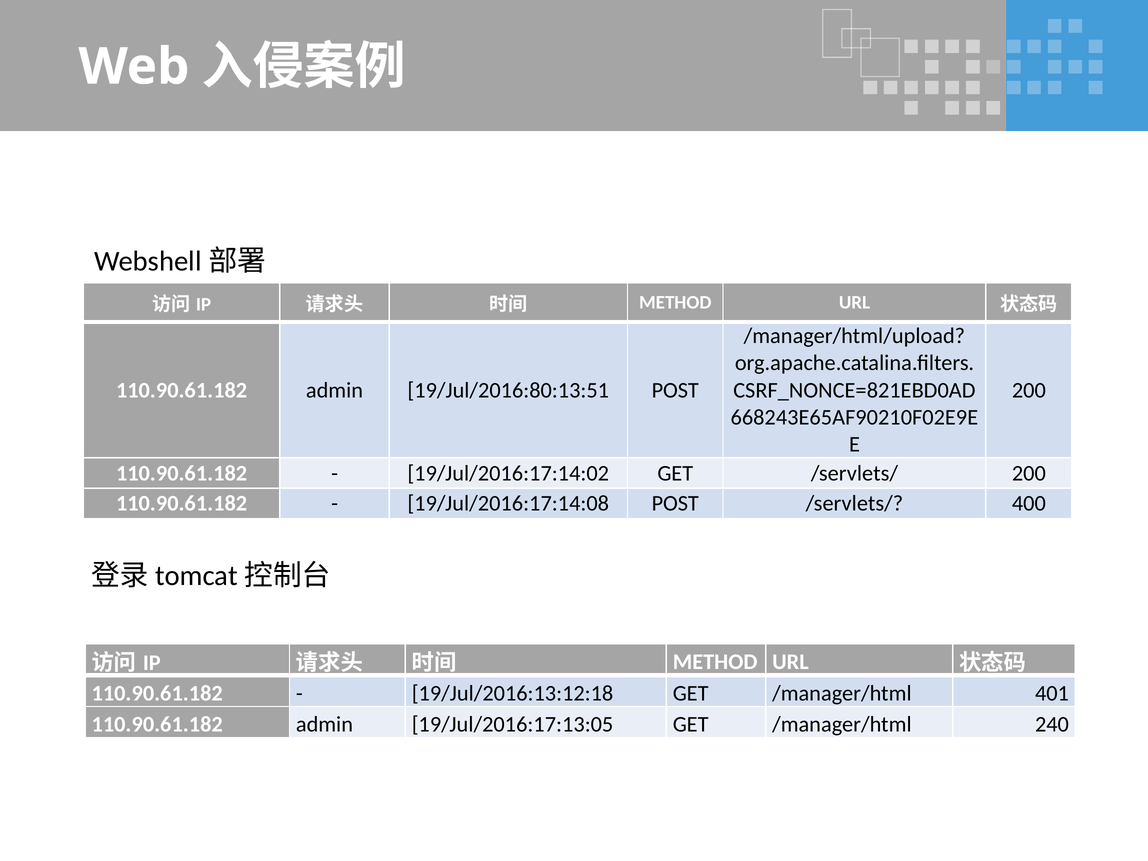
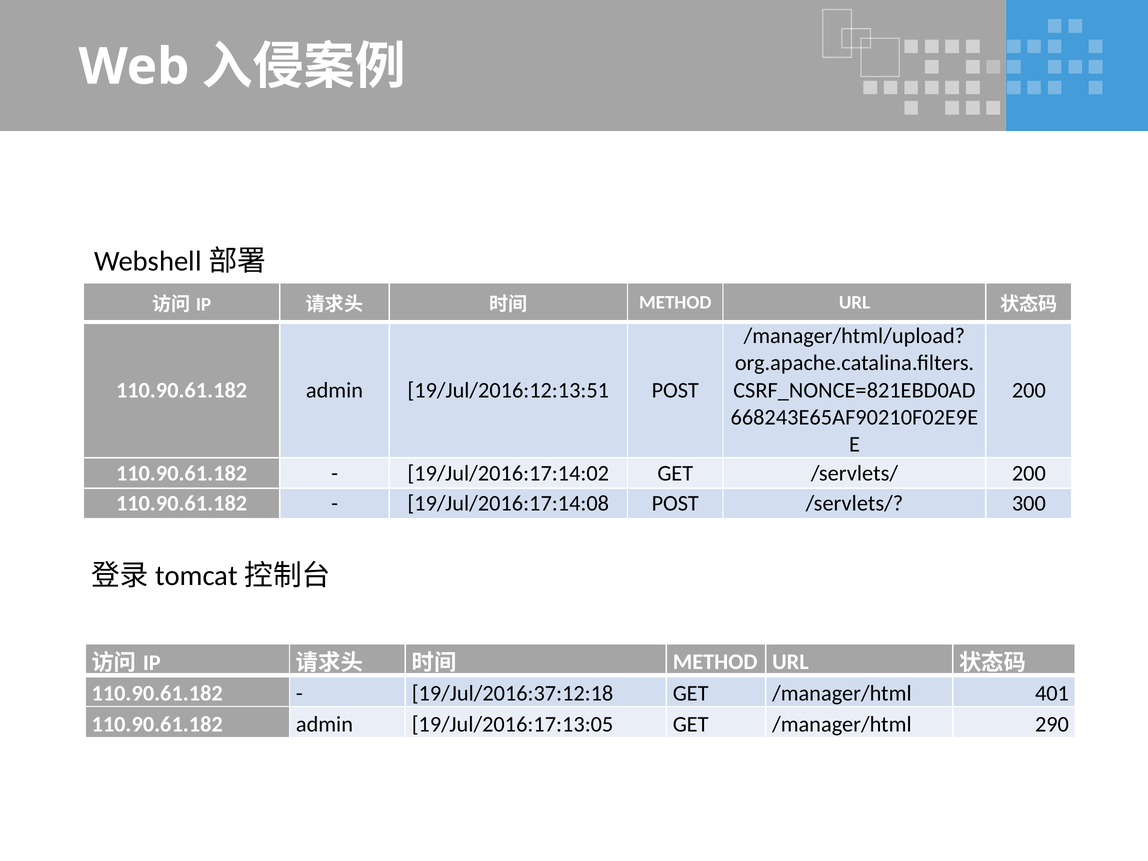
19/Jul/2016:80:13:51: 19/Jul/2016:80:13:51 -> 19/Jul/2016:12:13:51
400: 400 -> 300
19/Jul/2016:13:12:18: 19/Jul/2016:13:12:18 -> 19/Jul/2016:37:12:18
240: 240 -> 290
